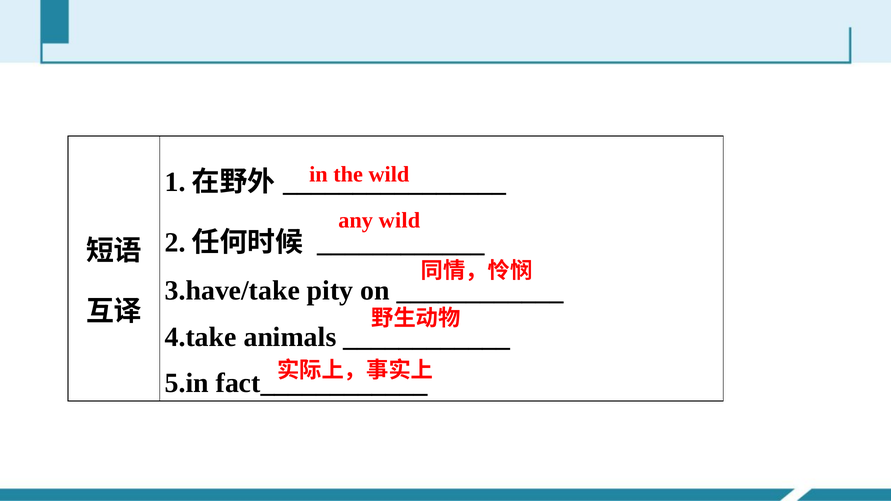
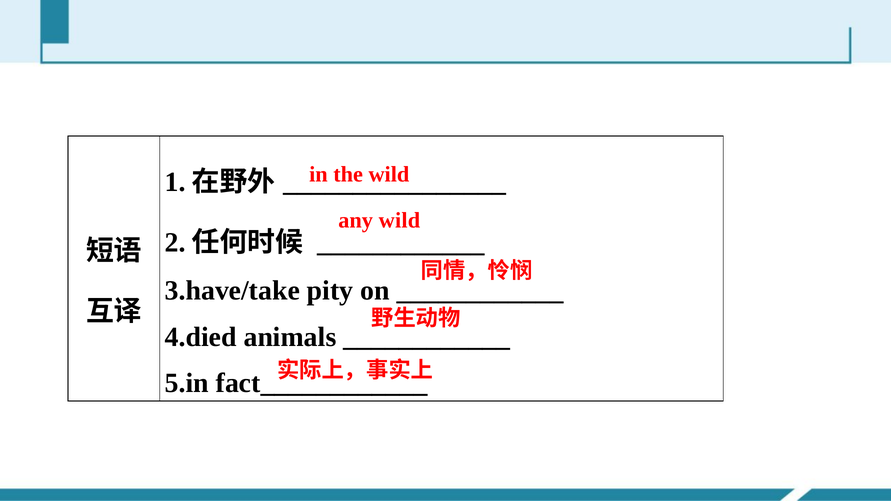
4.take: 4.take -> 4.died
